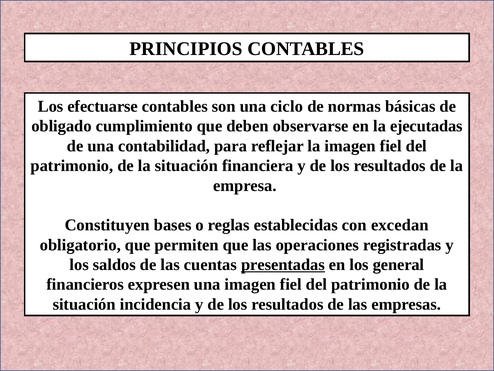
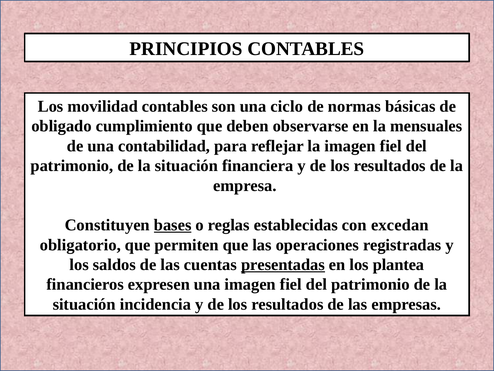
efectuarse: efectuarse -> movilidad
ejecutadas: ejecutadas -> mensuales
bases underline: none -> present
general: general -> plantea
